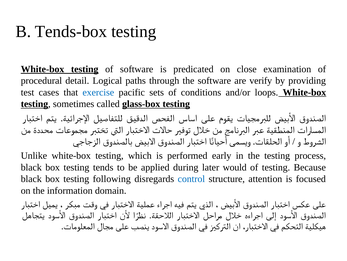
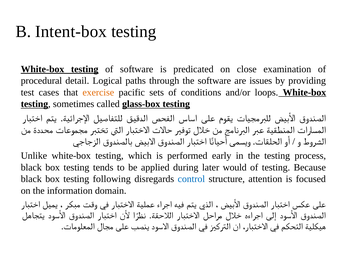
Tends-box: Tends-box -> Intent-box
verify: verify -> issues
exercise colour: blue -> orange
